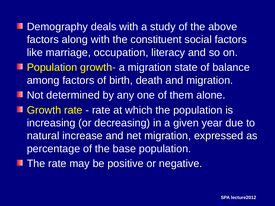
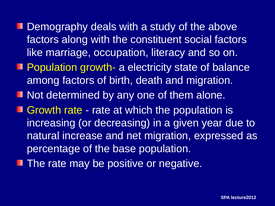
a migration: migration -> electricity
